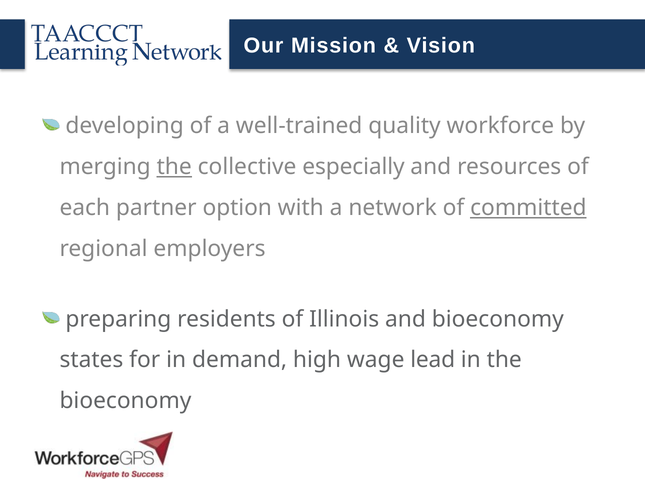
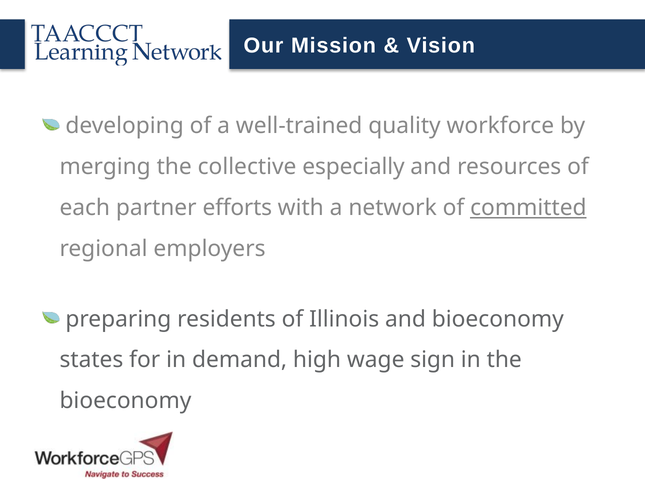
the at (174, 167) underline: present -> none
option: option -> efforts
lead: lead -> sign
